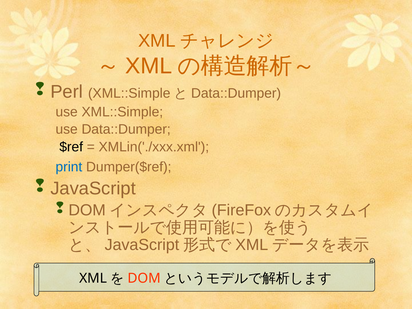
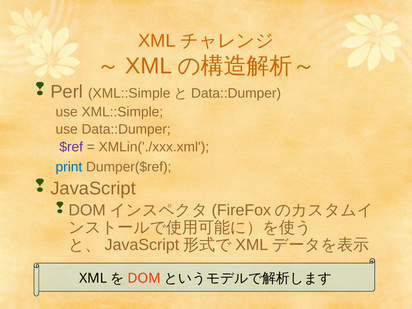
$ref colour: black -> purple
